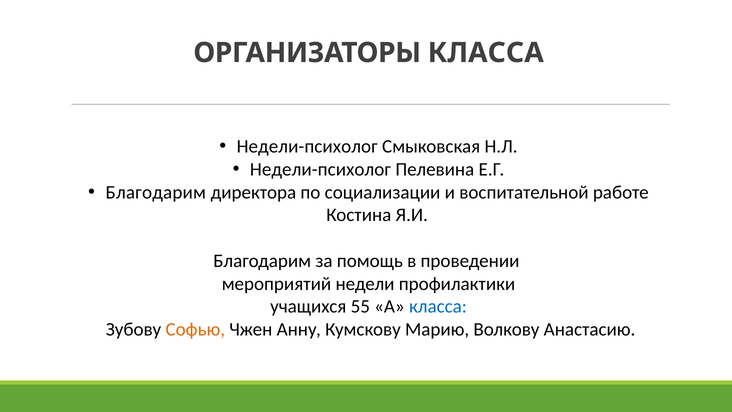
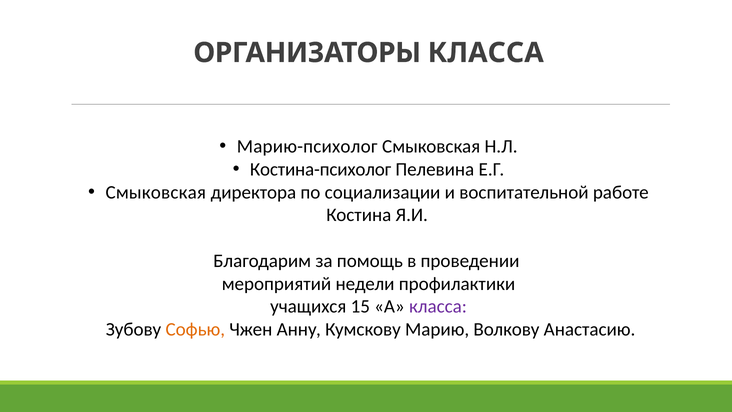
Недели-психолог at (307, 146): Недели-психолог -> Марию-психолог
Недели-психолог at (320, 169): Недели-психолог -> Костина-психолог
Благодарим at (156, 192): Благодарим -> Смыковская
55: 55 -> 15
класса at (438, 307) colour: blue -> purple
